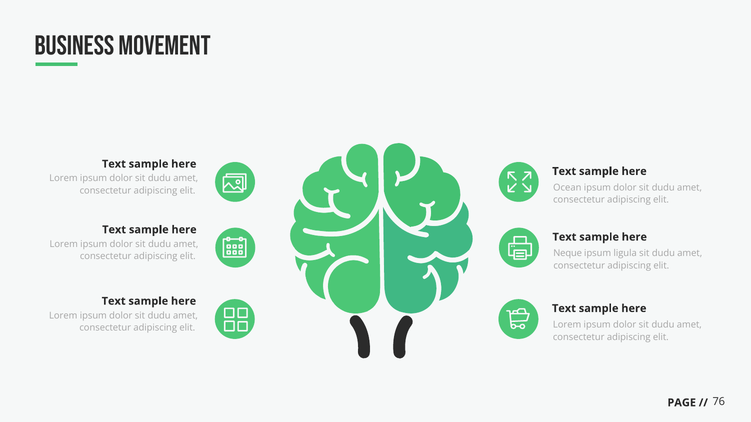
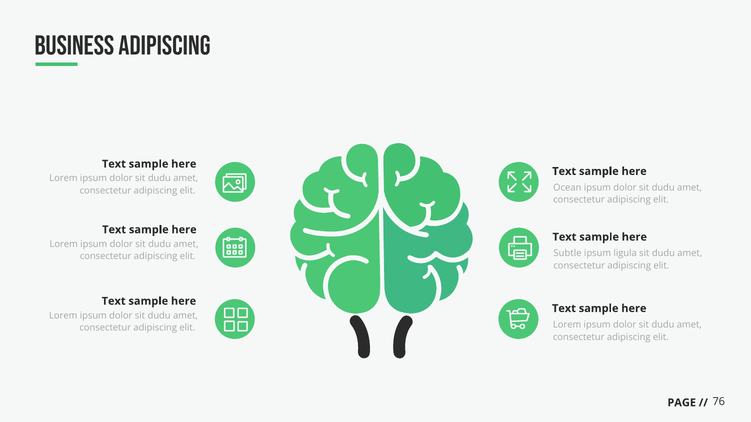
BUSINESS MOVEMENT: MOVEMENT -> ADIPISCING
Neque: Neque -> Subtle
